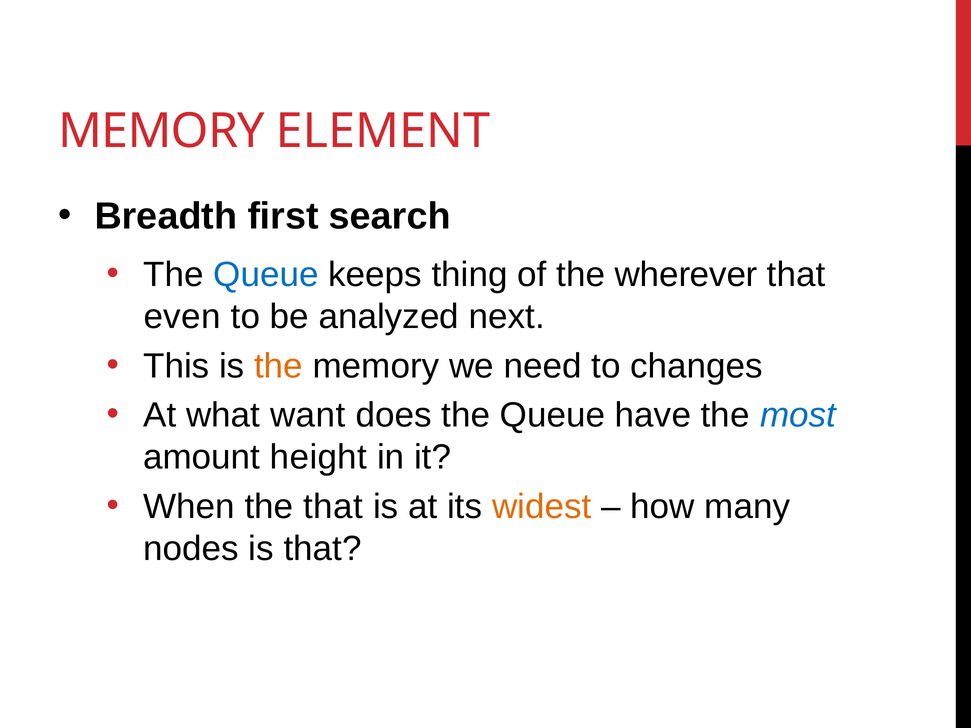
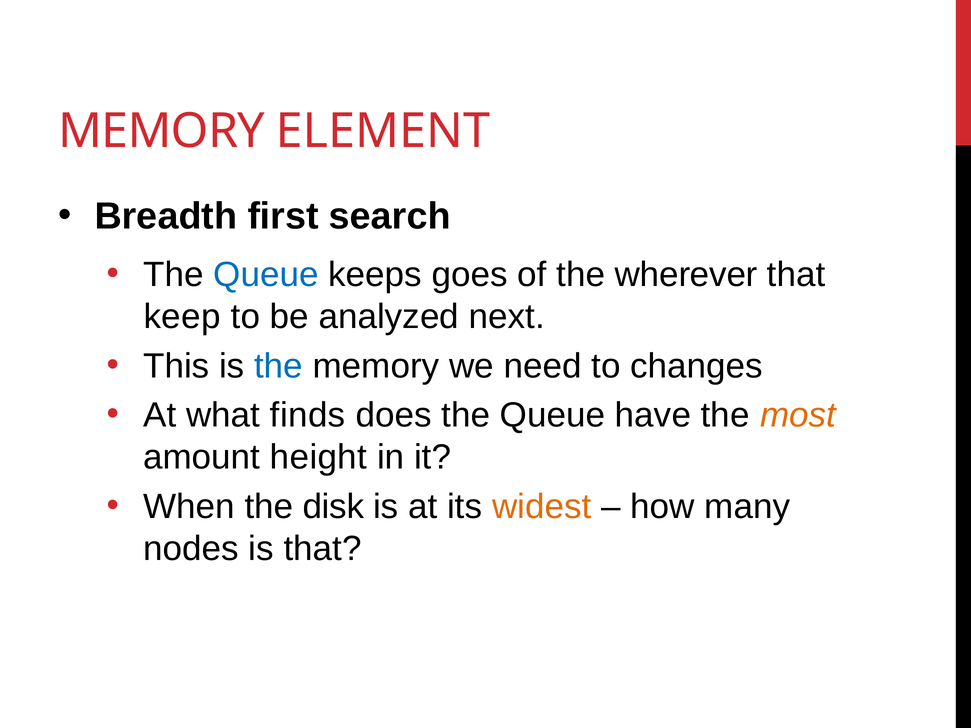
thing: thing -> goes
even: even -> keep
the at (279, 366) colour: orange -> blue
want: want -> finds
most colour: blue -> orange
the that: that -> disk
